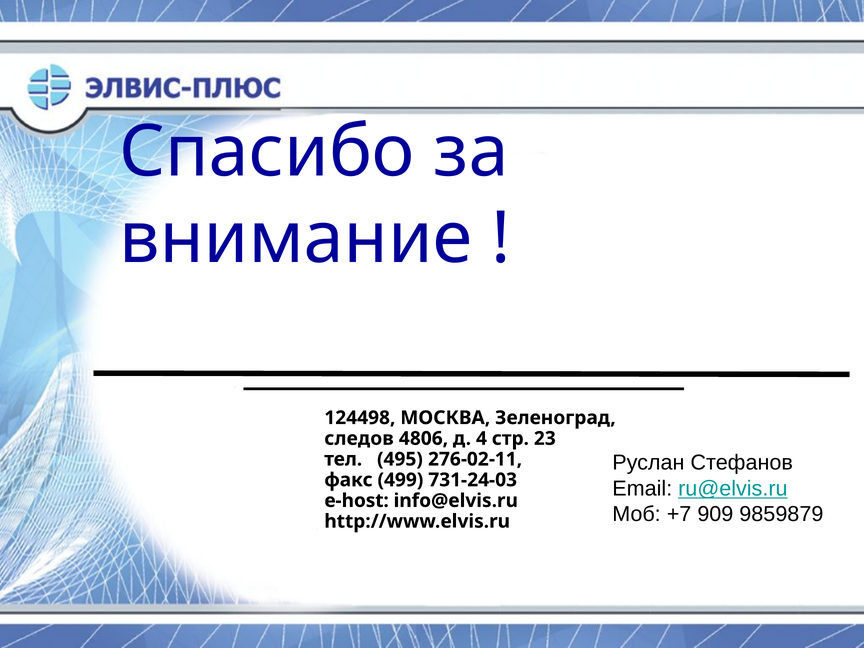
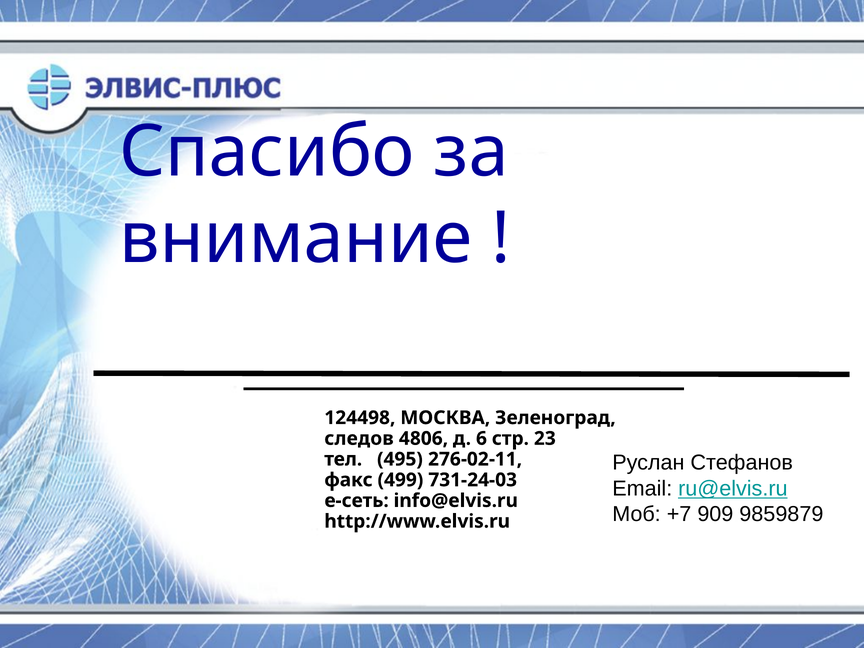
4: 4 -> 6
e-host: e-host -> e-сеть
